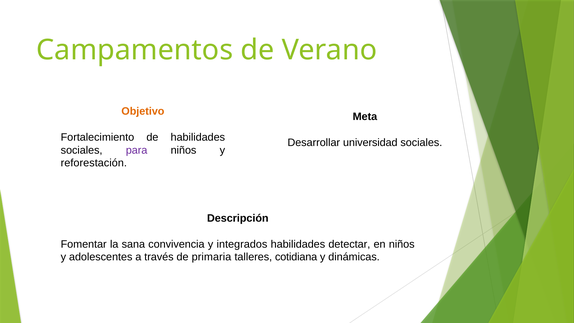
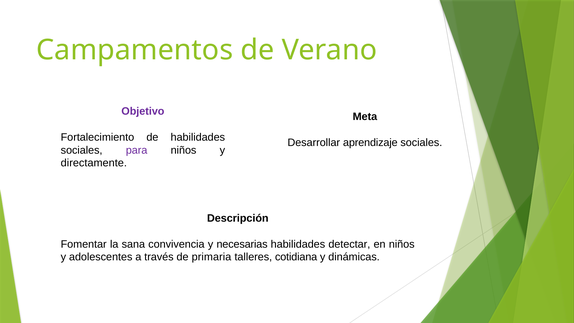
Objetivo colour: orange -> purple
universidad: universidad -> aprendizaje
reforestación: reforestación -> directamente
integrados: integrados -> necesarias
